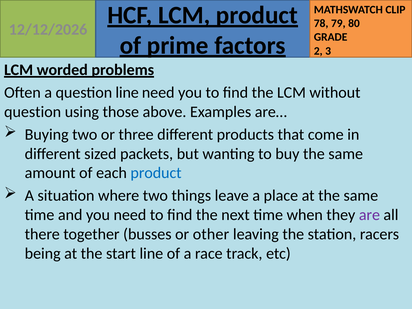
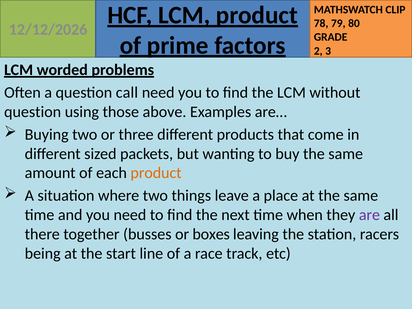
question line: line -> call
product at (156, 173) colour: blue -> orange
other: other -> boxes
